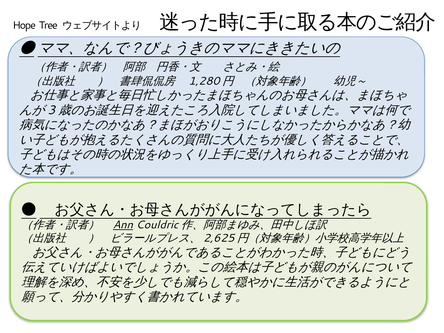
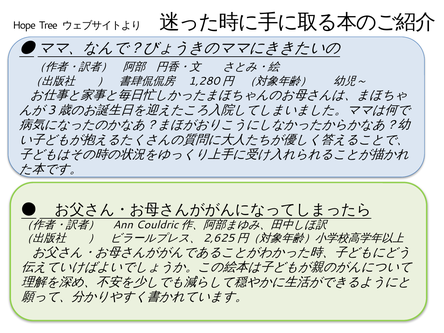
Ann underline: present -> none
